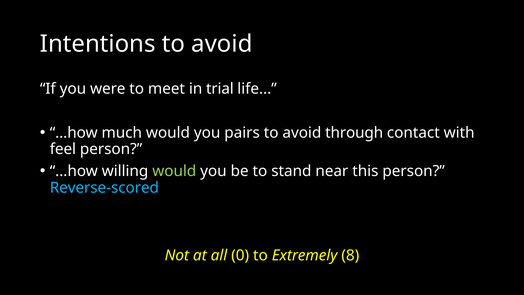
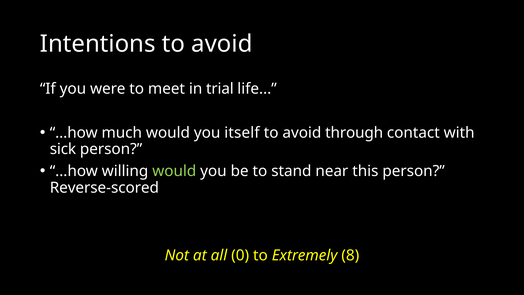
pairs: pairs -> itself
feel: feel -> sick
Reverse-scored colour: light blue -> white
